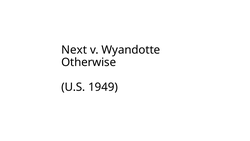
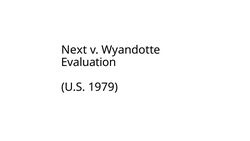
Otherwise: Otherwise -> Evaluation
1949: 1949 -> 1979
